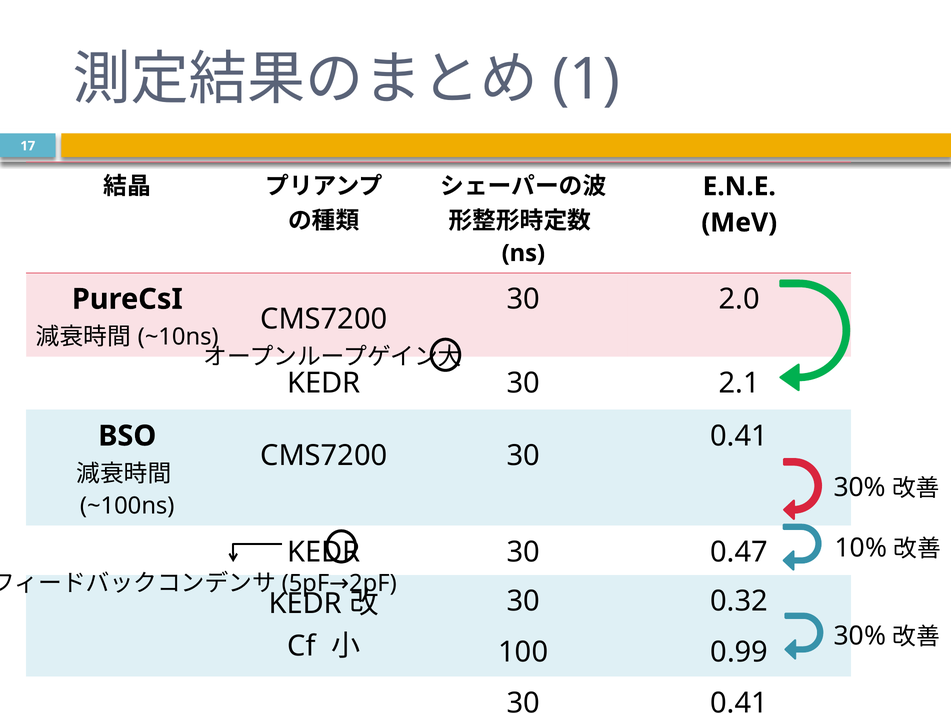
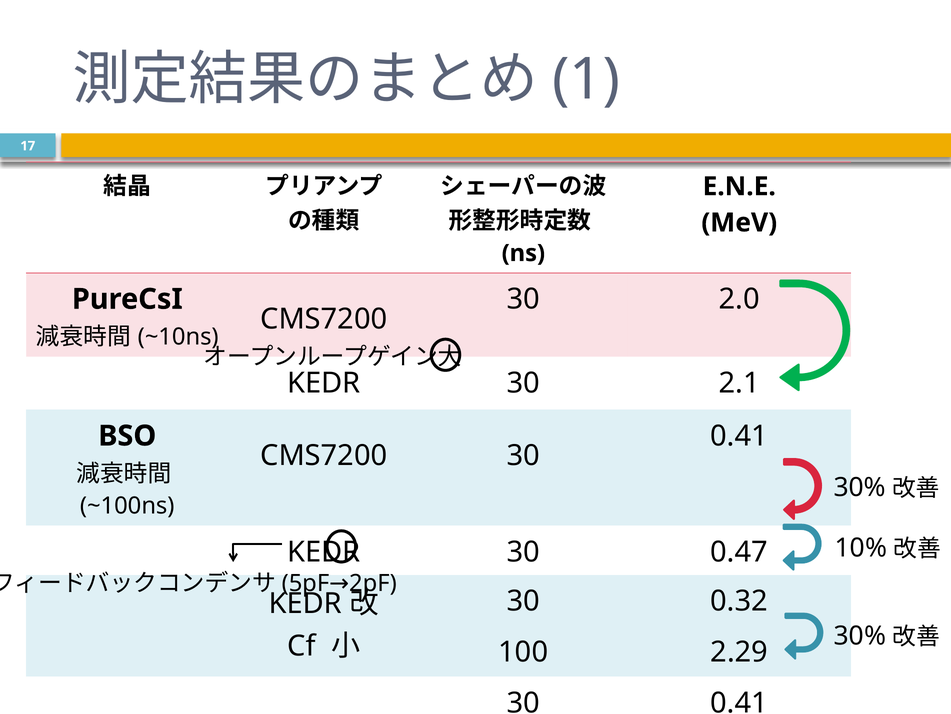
0.99: 0.99 -> 2.29
